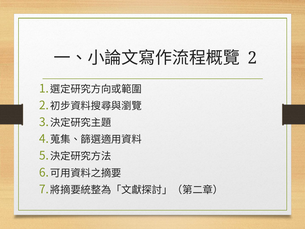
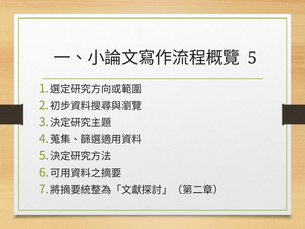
2 at (252, 58): 2 -> 5
